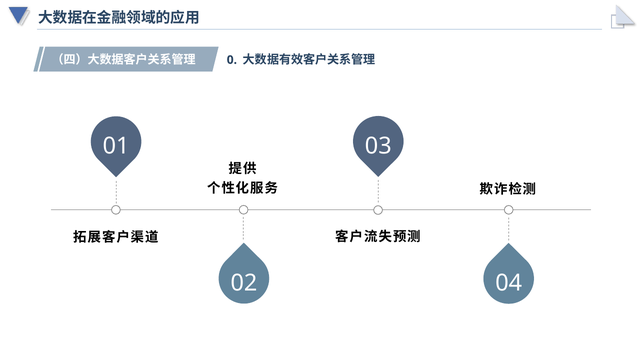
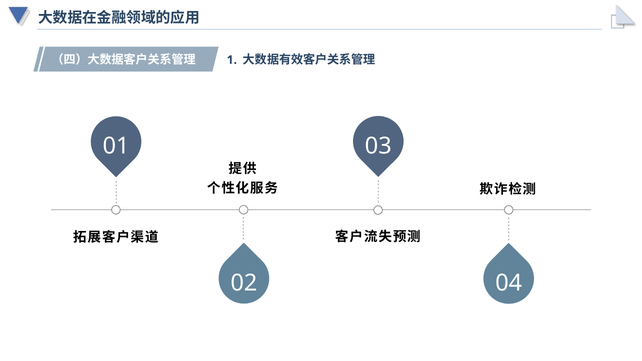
0: 0 -> 1
